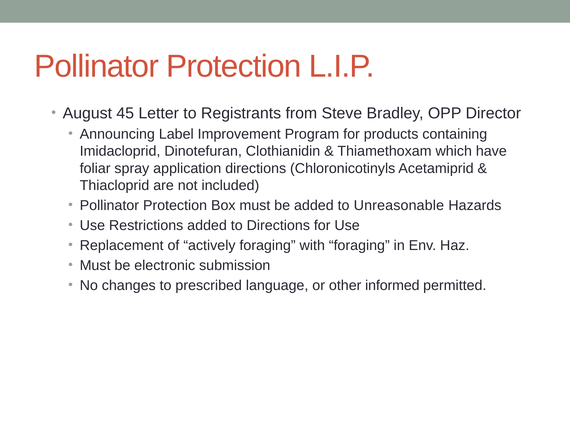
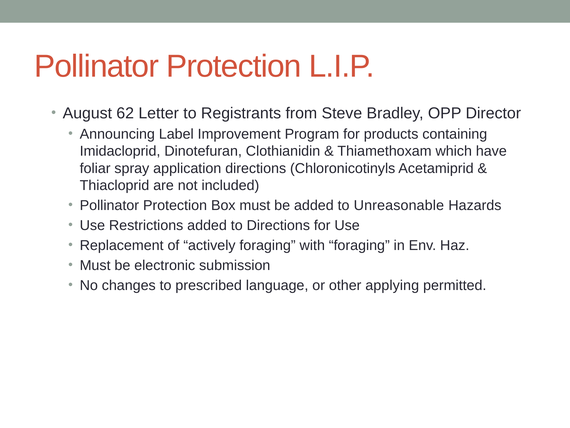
45: 45 -> 62
informed: informed -> applying
